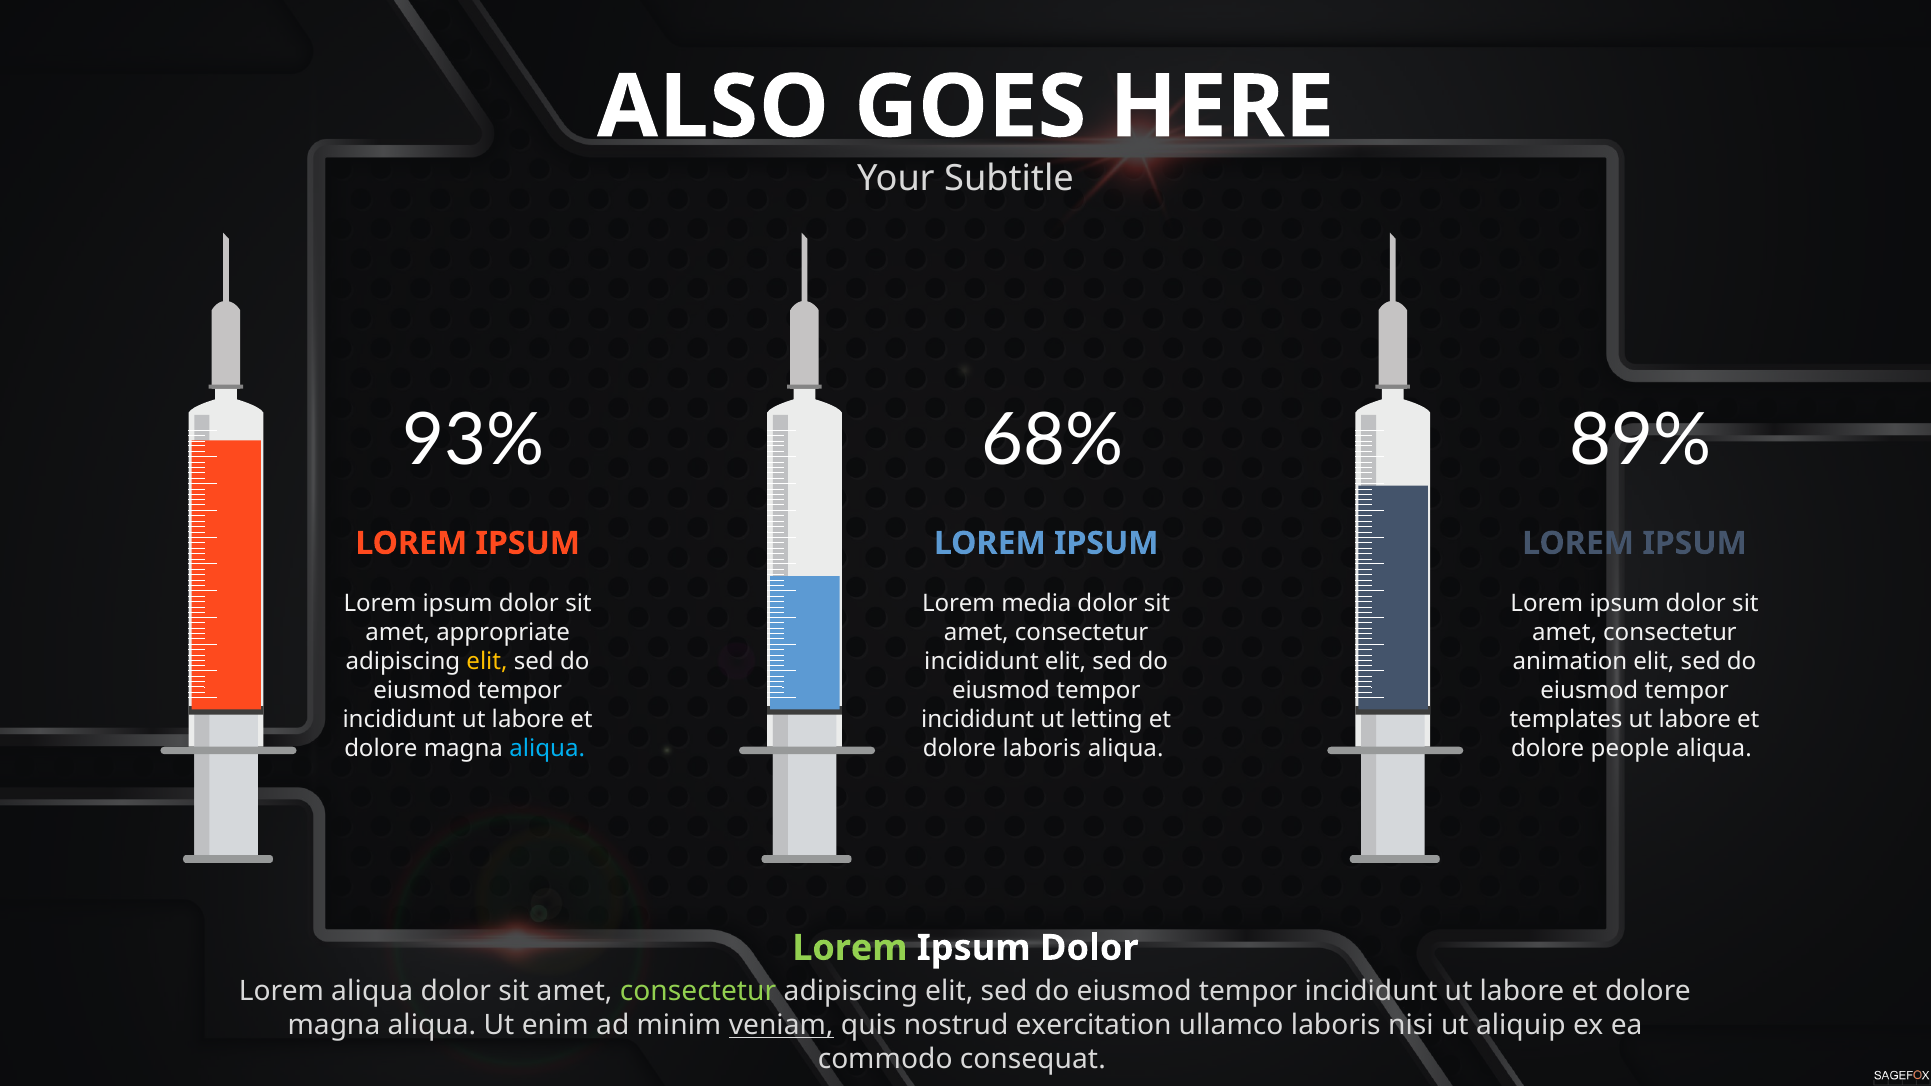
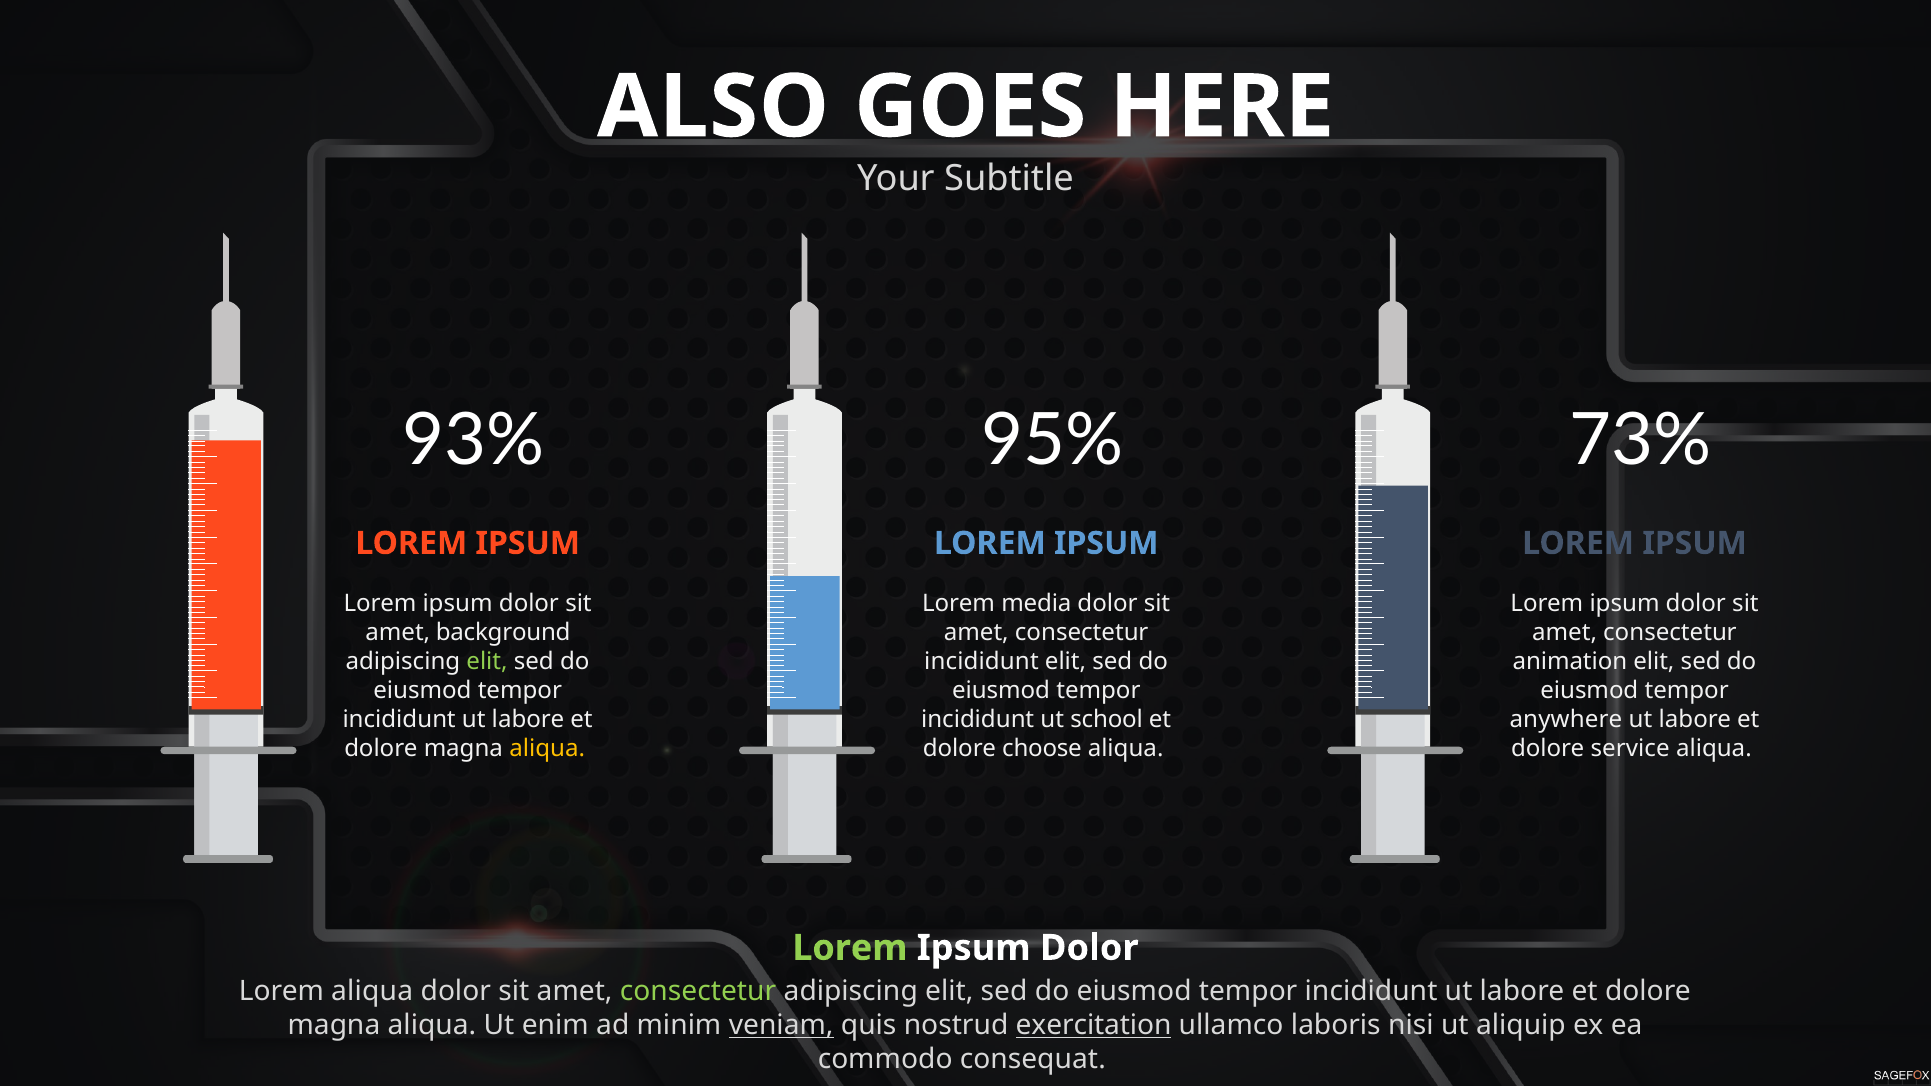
68%: 68% -> 95%
89%: 89% -> 73%
appropriate: appropriate -> background
elit at (487, 662) colour: yellow -> light green
letting: letting -> school
templates: templates -> anywhere
aliqua at (547, 749) colour: light blue -> yellow
dolore laboris: laboris -> choose
people: people -> service
exercitation underline: none -> present
